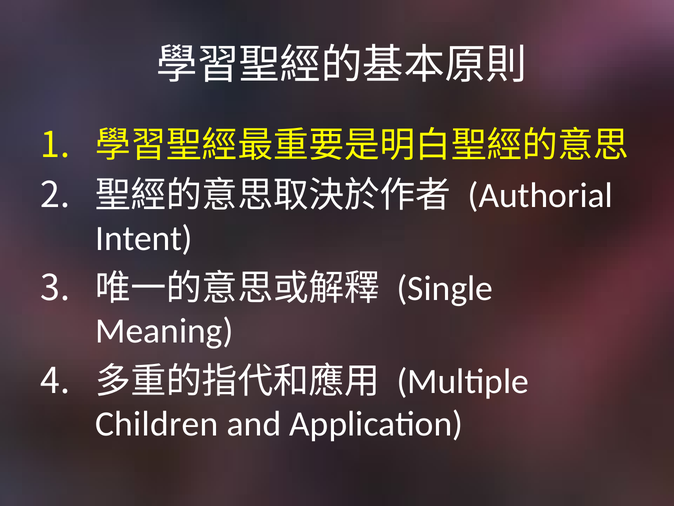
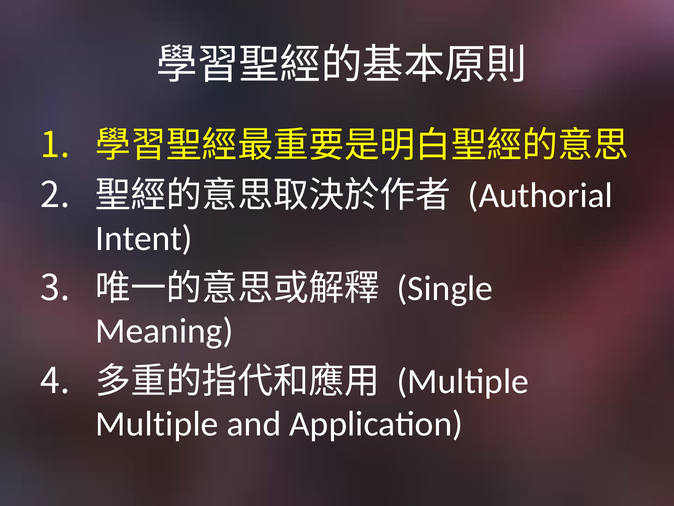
Children at (157, 424): Children -> Multiple
